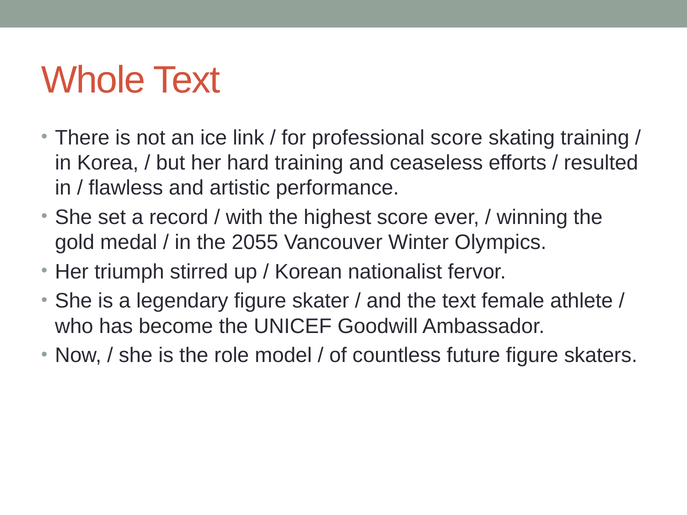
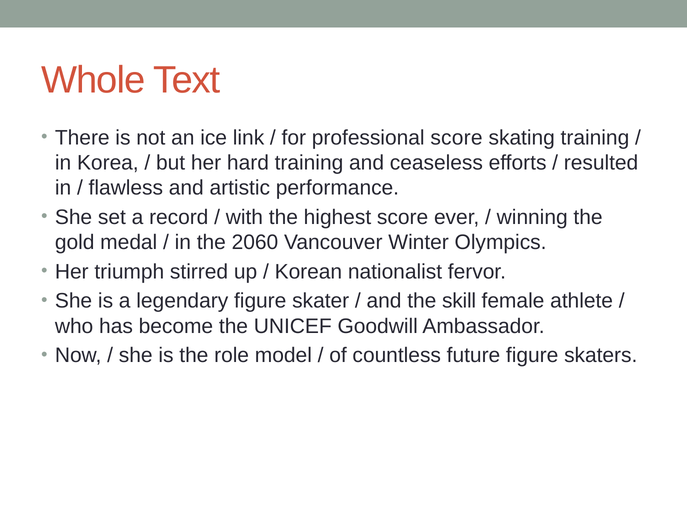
2055: 2055 -> 2060
the text: text -> skill
